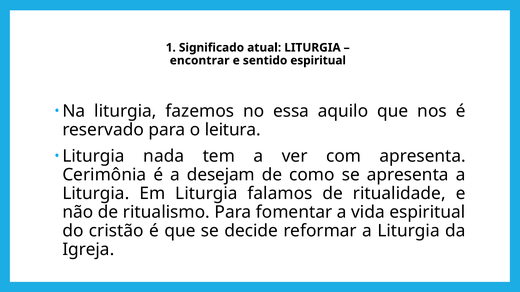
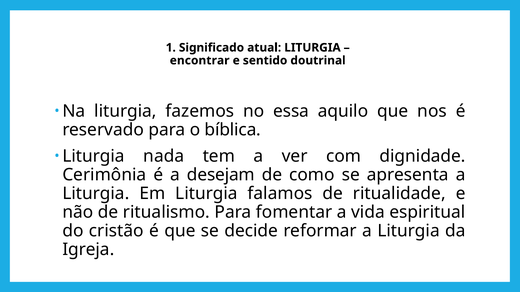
sentido espiritual: espiritual -> doutrinal
leitura: leitura -> bíblica
com apresenta: apresenta -> dignidade
